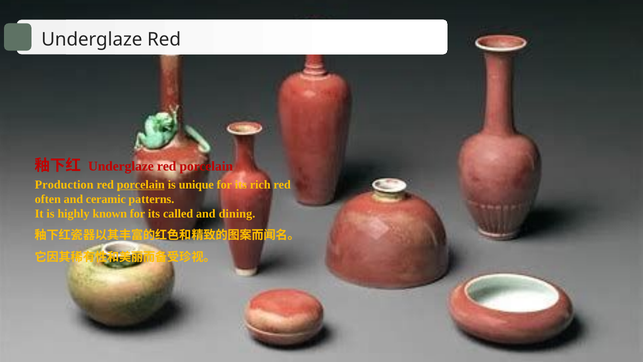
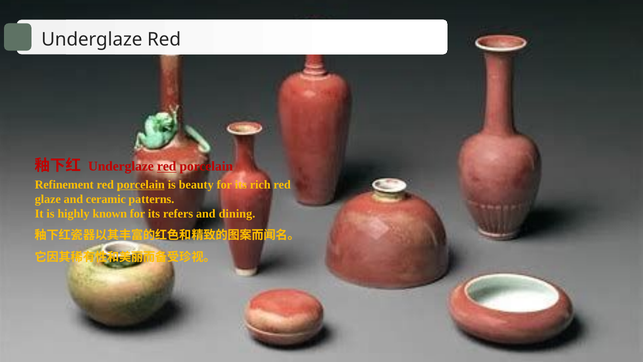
red at (167, 166) underline: none -> present
Production: Production -> Refinement
unique: unique -> beauty
often: often -> glaze
called: called -> refers
